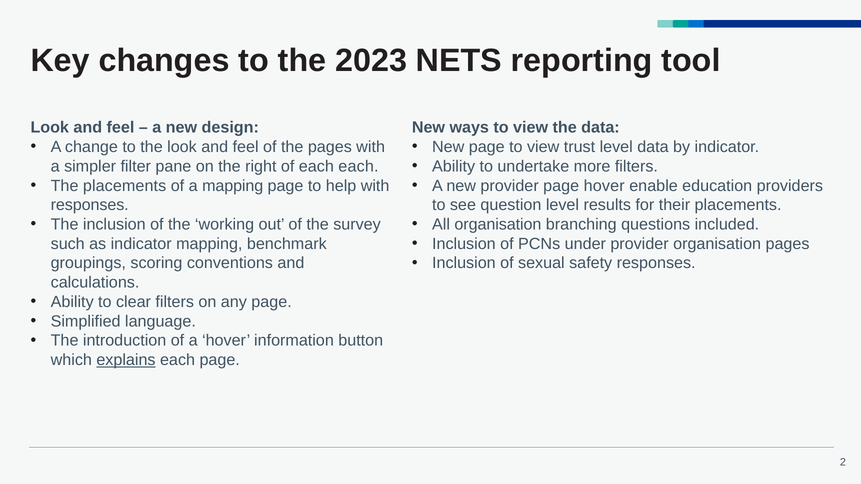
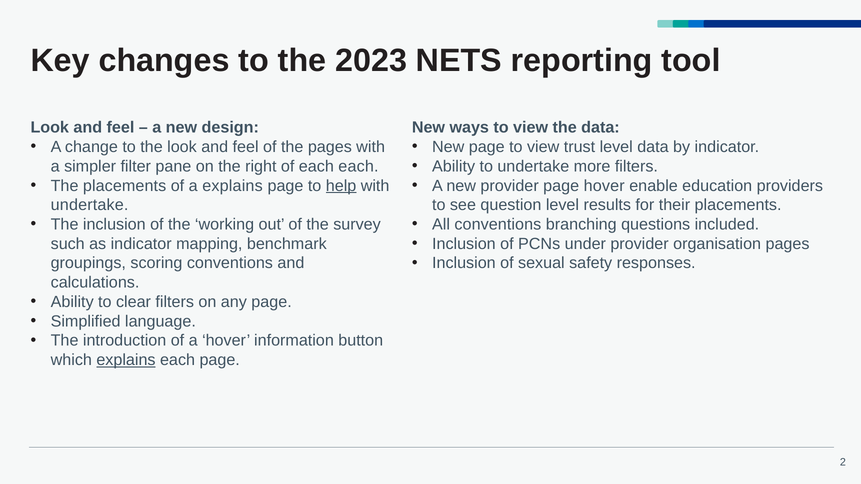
a mapping: mapping -> explains
help underline: none -> present
responses at (90, 205): responses -> undertake
All organisation: organisation -> conventions
